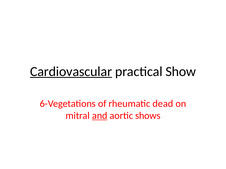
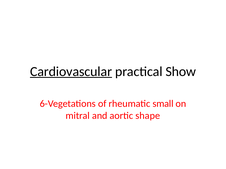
dead: dead -> small
and underline: present -> none
shows: shows -> shape
